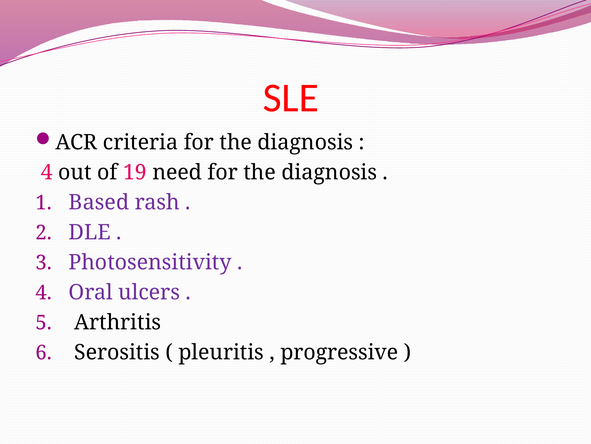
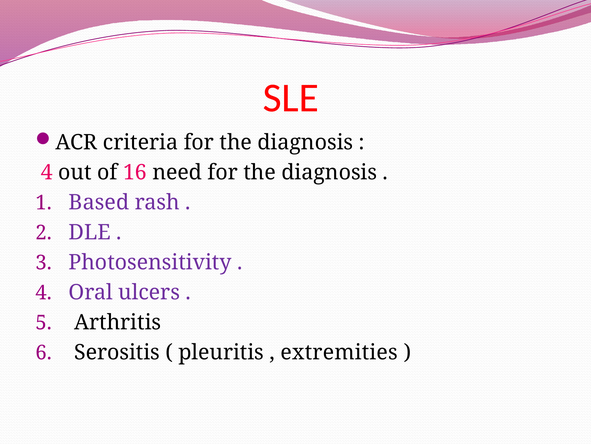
19: 19 -> 16
progressive: progressive -> extremities
